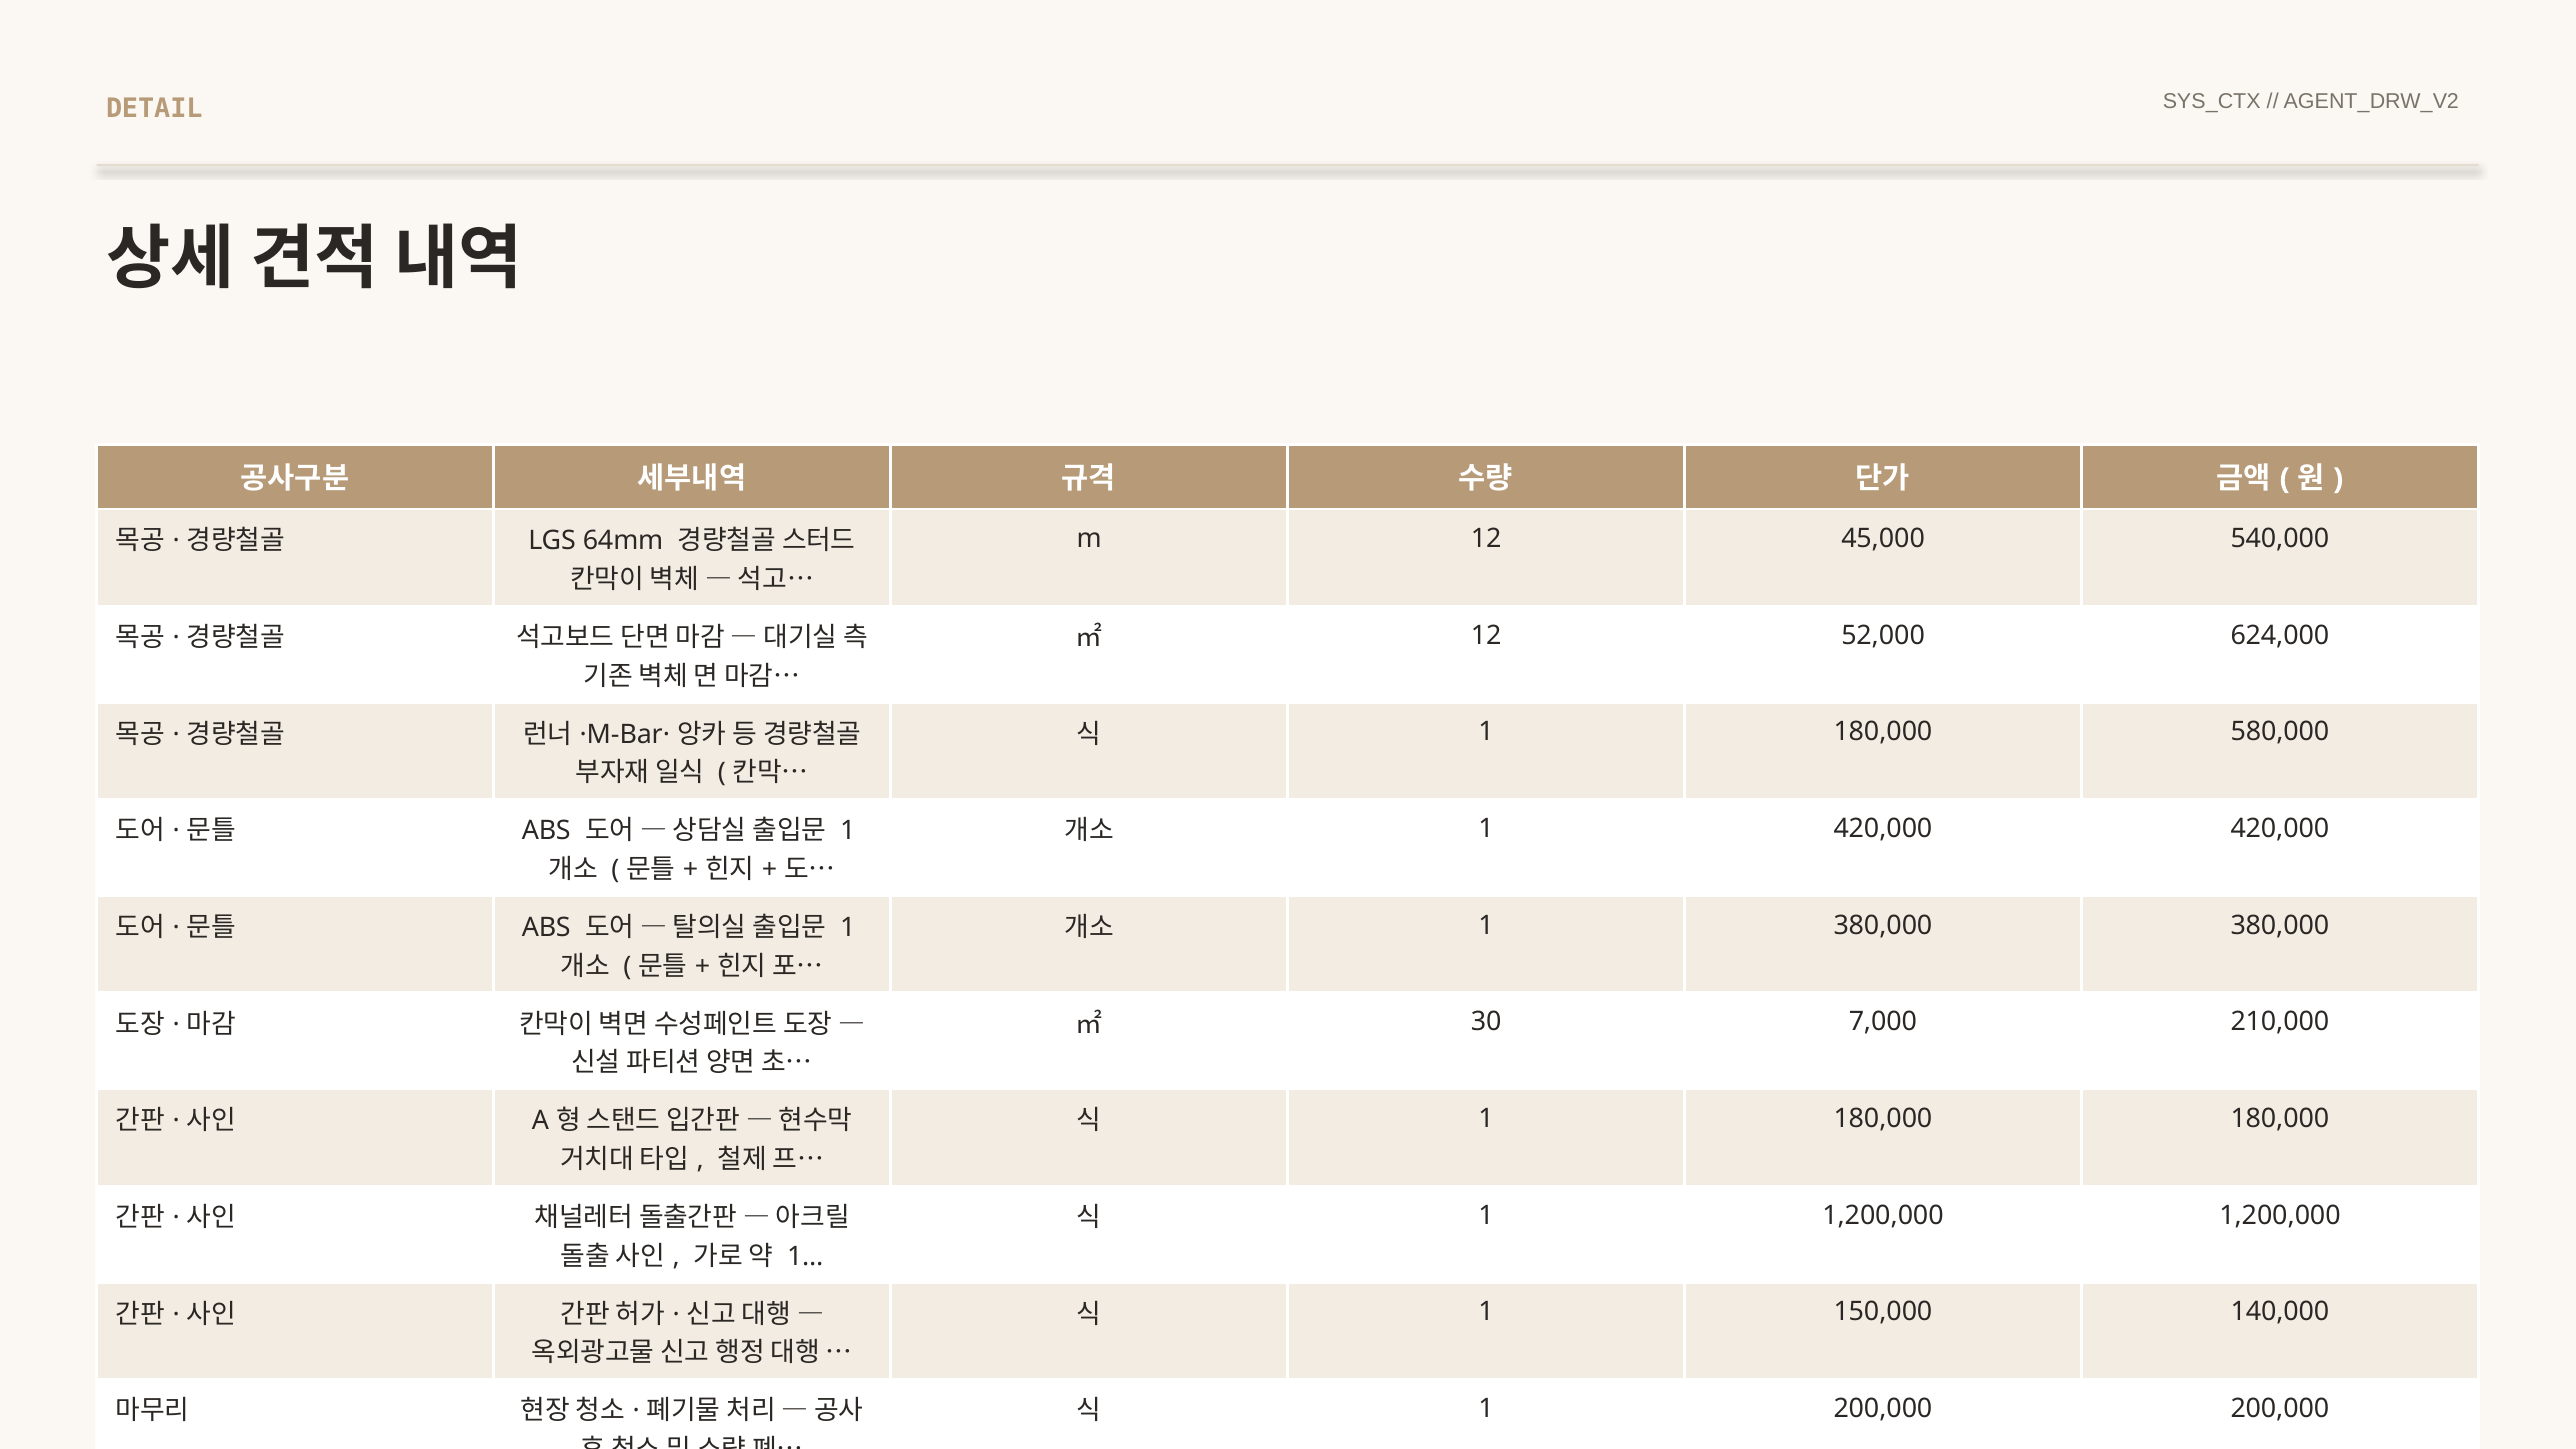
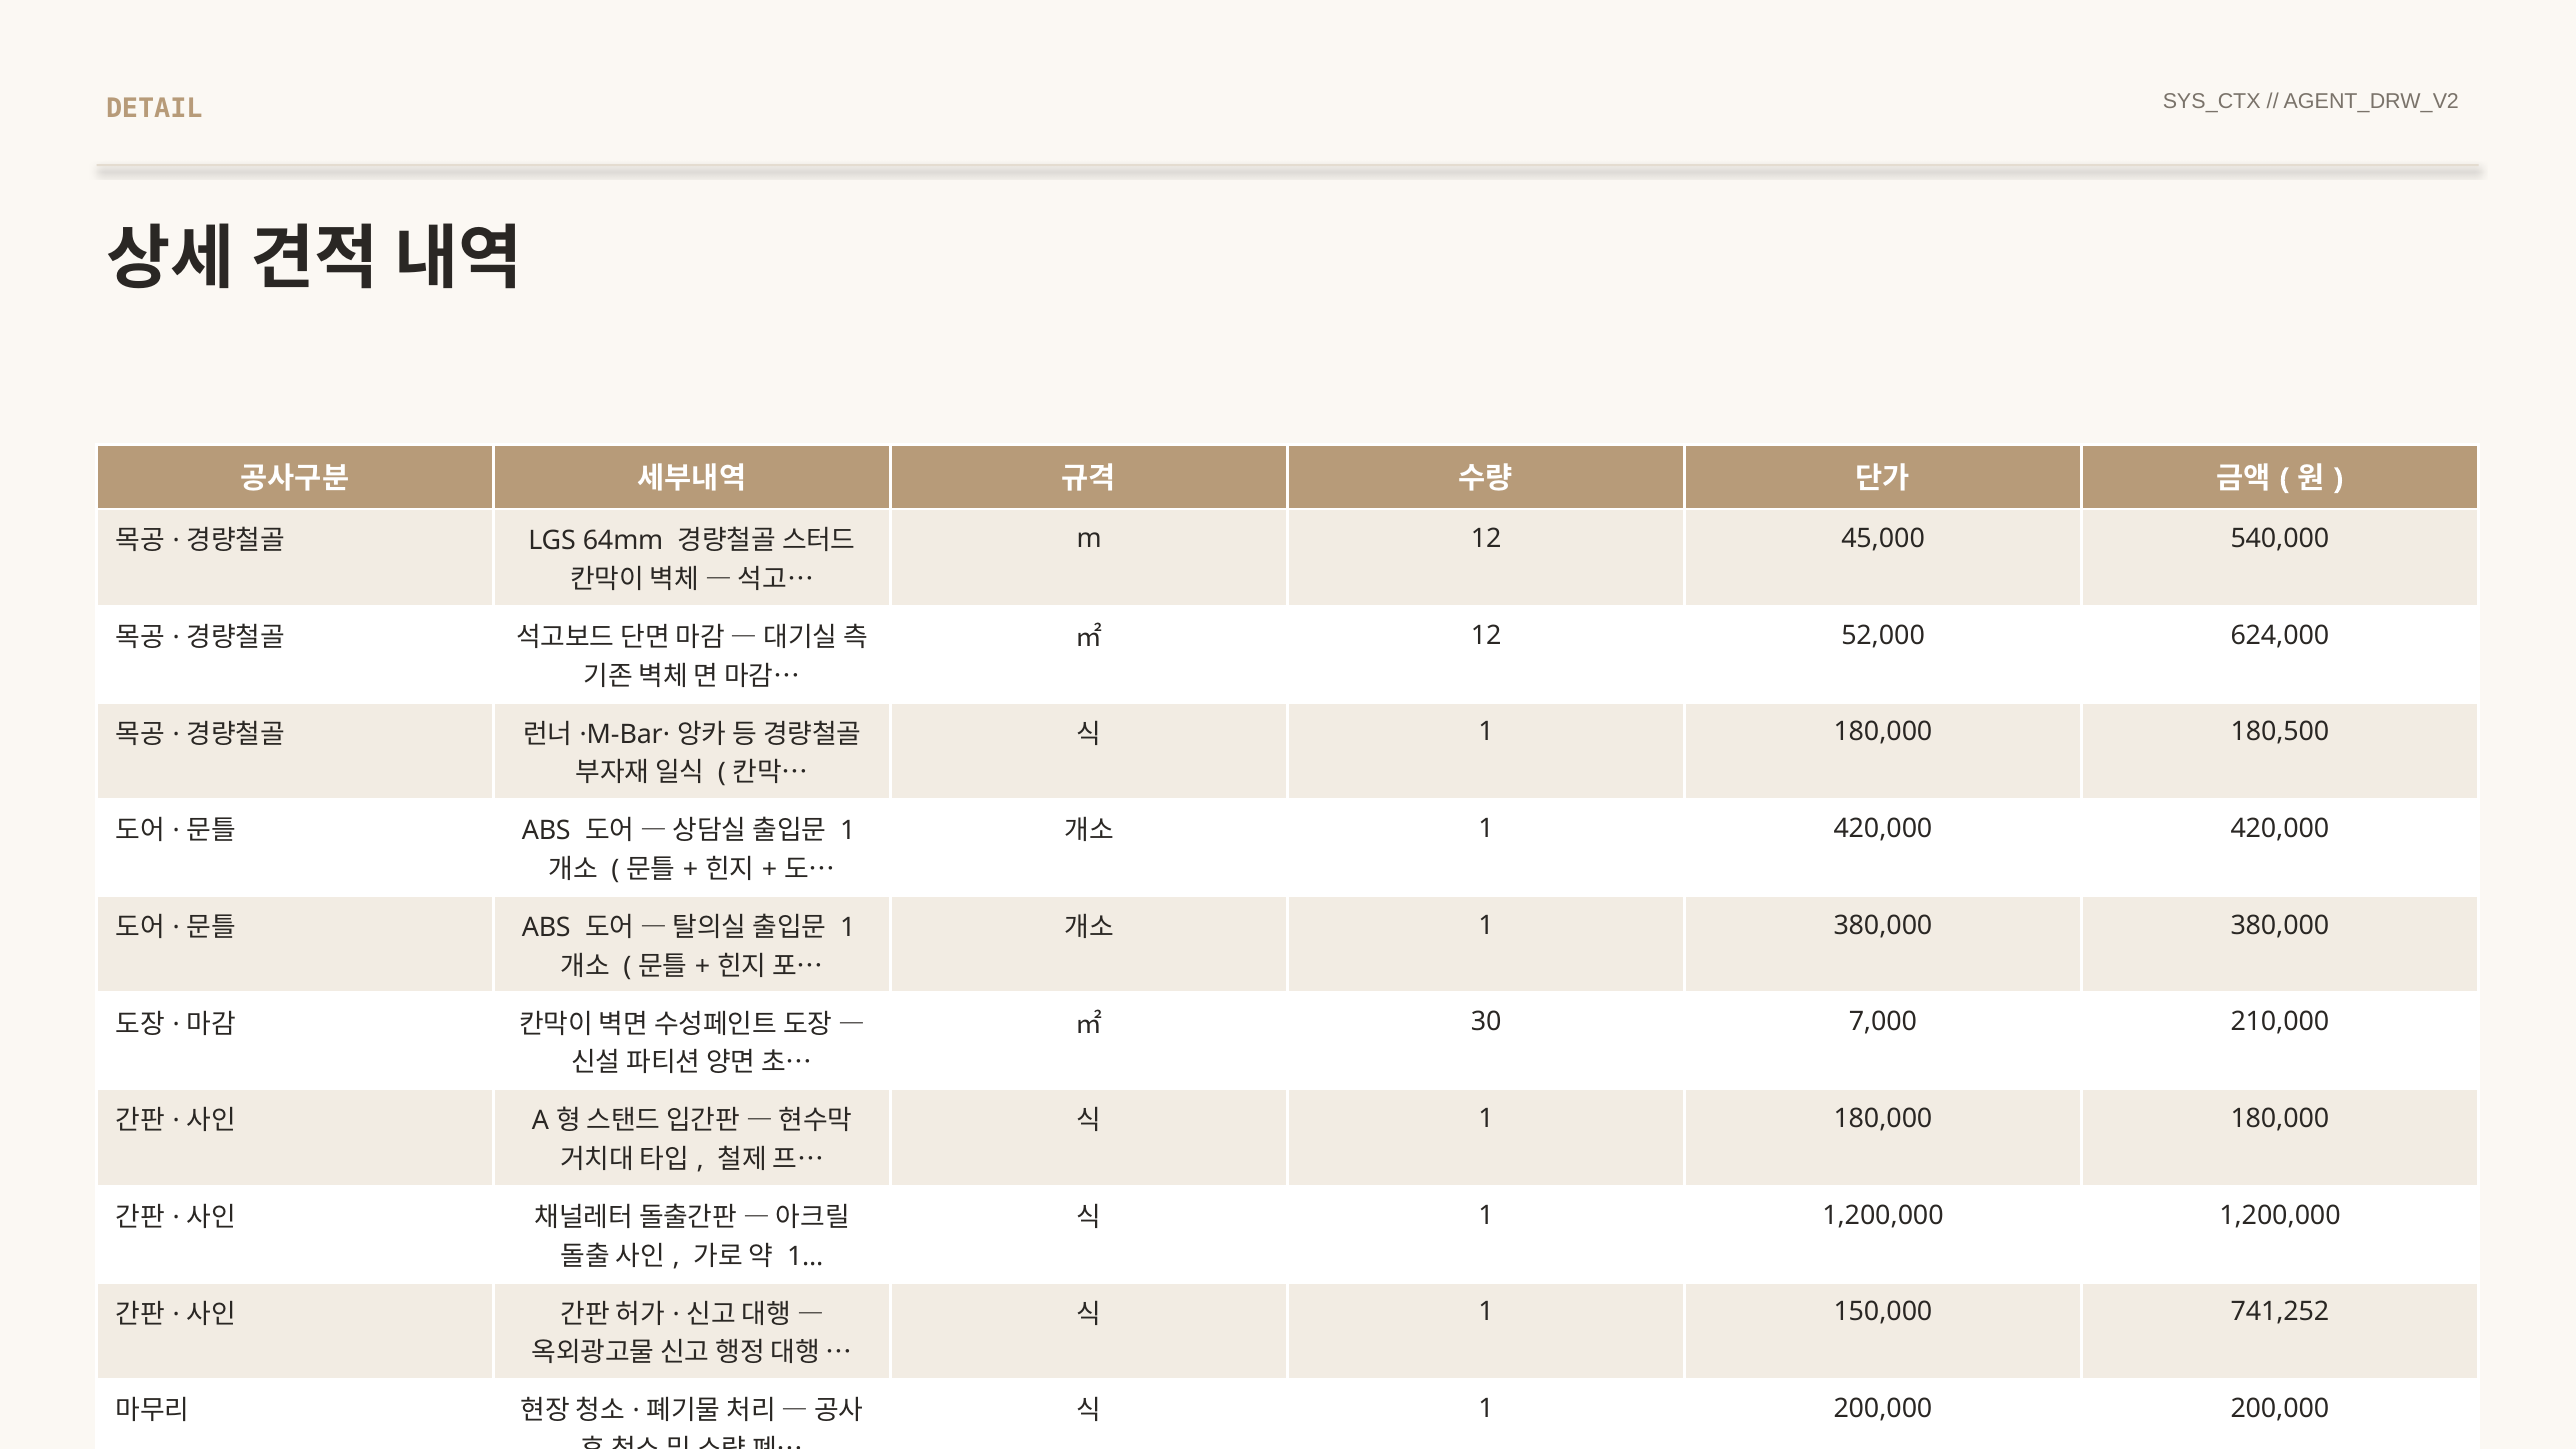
580,000: 580,000 -> 180,500
140,000: 140,000 -> 741,252
